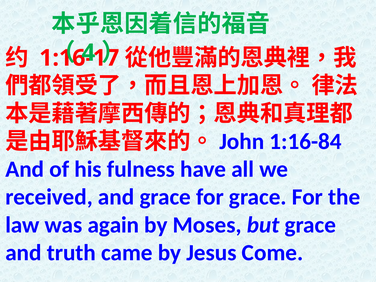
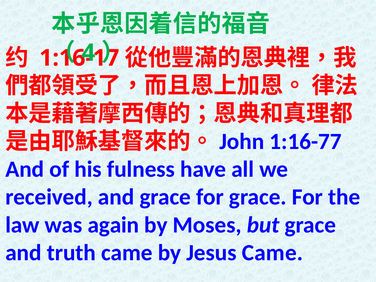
1:16-84: 1:16-84 -> 1:16-77
Jesus Come: Come -> Came
